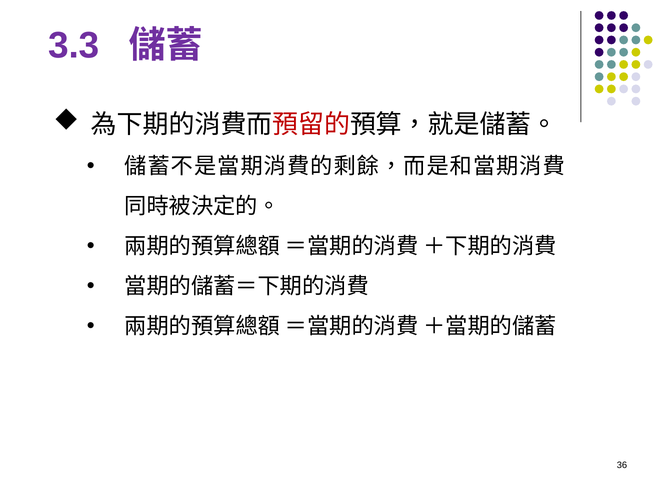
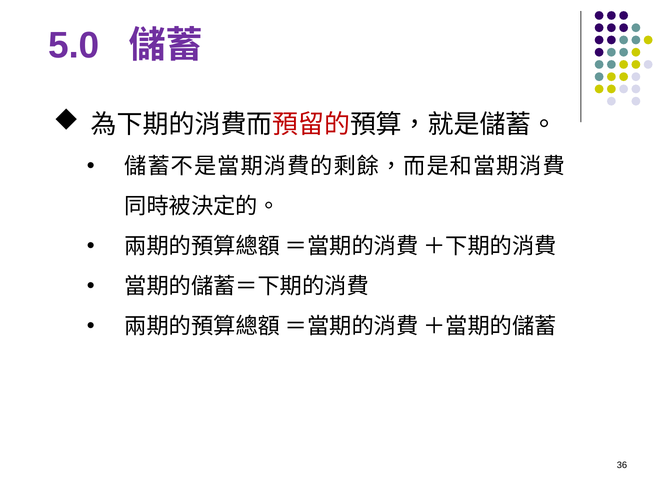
3.3: 3.3 -> 5.0
